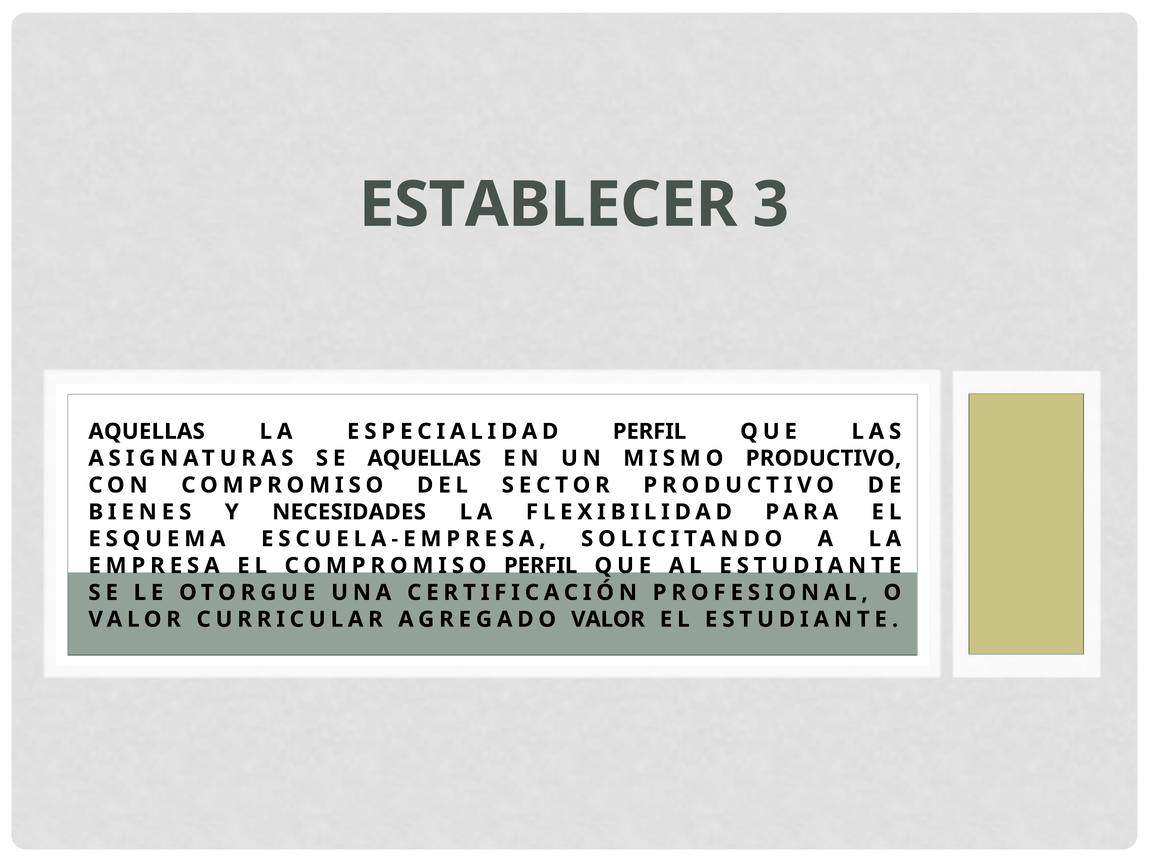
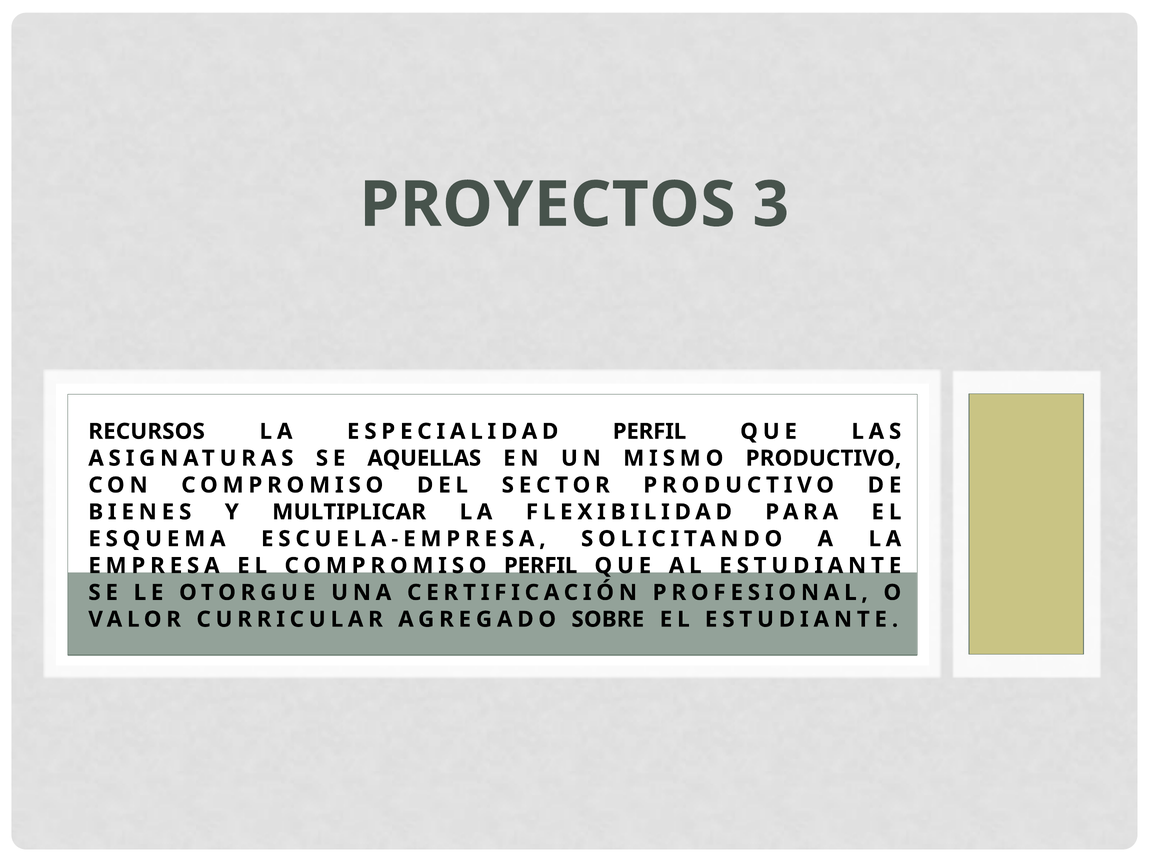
ESTABLECER: ESTABLECER -> PROYECTOS
AQUELLAS at (147, 432): AQUELLAS -> RECURSOS
NECESIDADES: NECESIDADES -> MULTIPLICAR
AGREGADO VALOR: VALOR -> SOBRE
